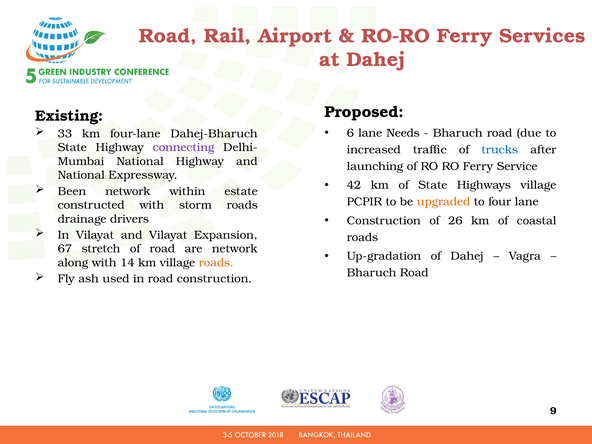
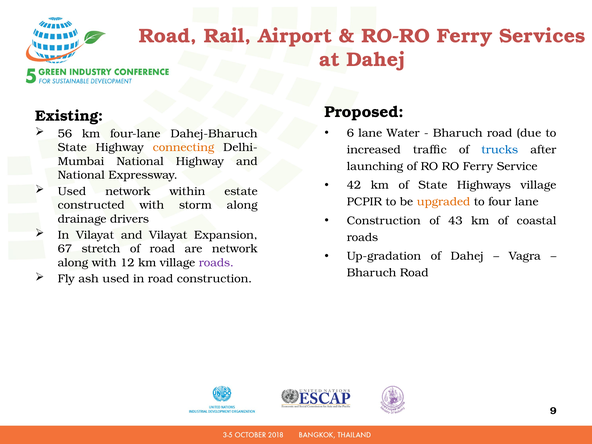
Needs: Needs -> Water
33: 33 -> 56
connecting colour: purple -> orange
Been at (72, 191): Been -> Used
storm roads: roads -> along
26: 26 -> 43
14: 14 -> 12
roads at (216, 263) colour: orange -> purple
